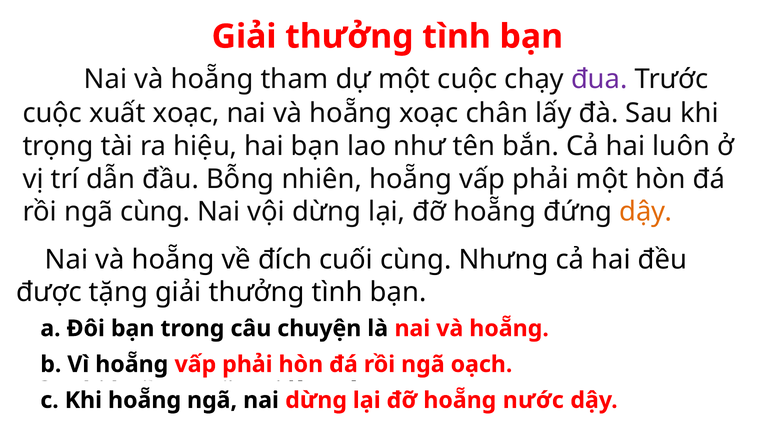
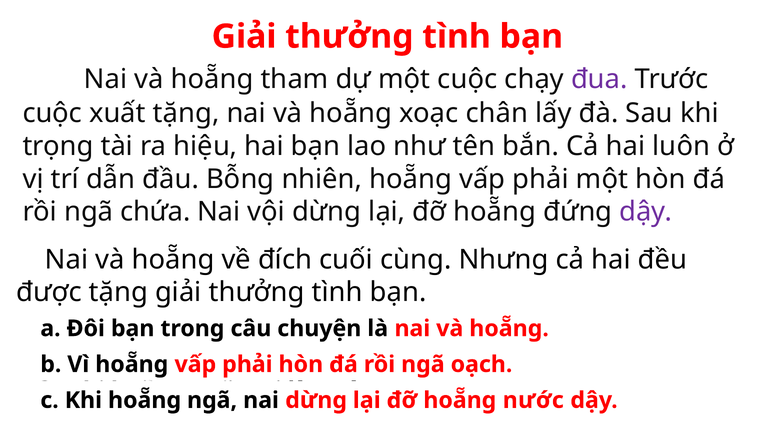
xuất xoạc: xoạc -> tặng
ngã cùng: cùng -> chứa
dậy at (646, 212) colour: orange -> purple
